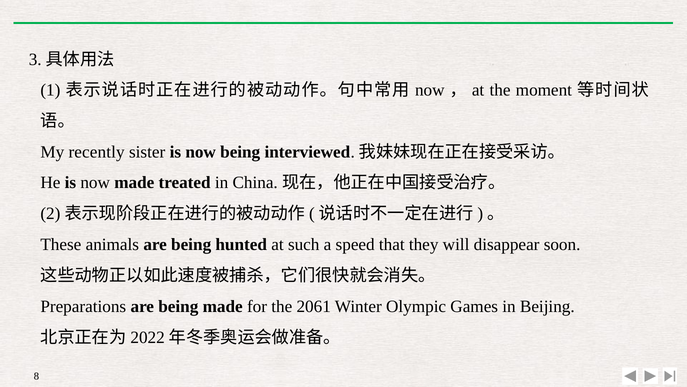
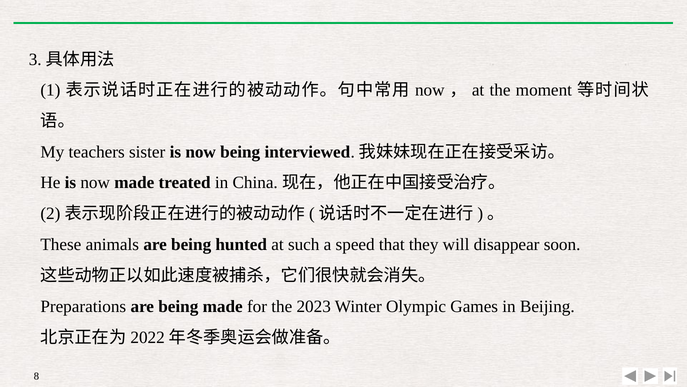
recently: recently -> teachers
2061: 2061 -> 2023
